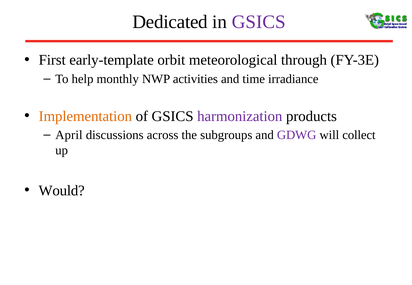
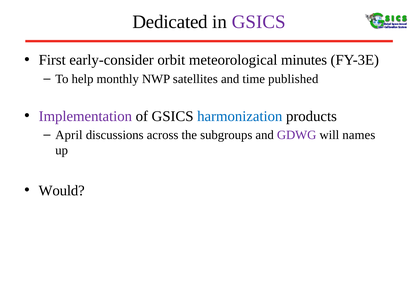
early-template: early-template -> early-consider
through: through -> minutes
activities: activities -> satellites
irradiance: irradiance -> published
Implementation colour: orange -> purple
harmonization colour: purple -> blue
collect: collect -> names
